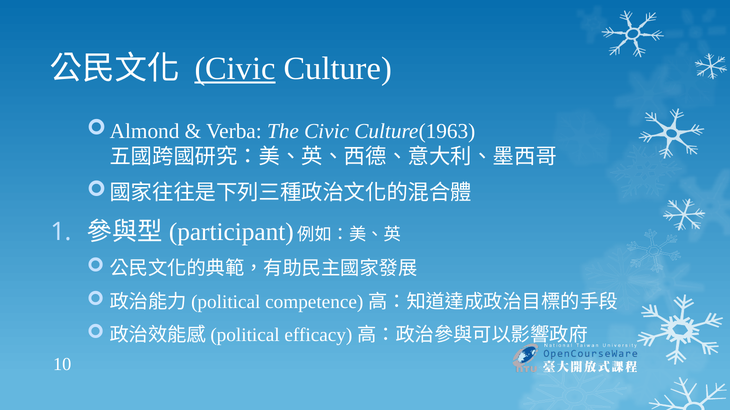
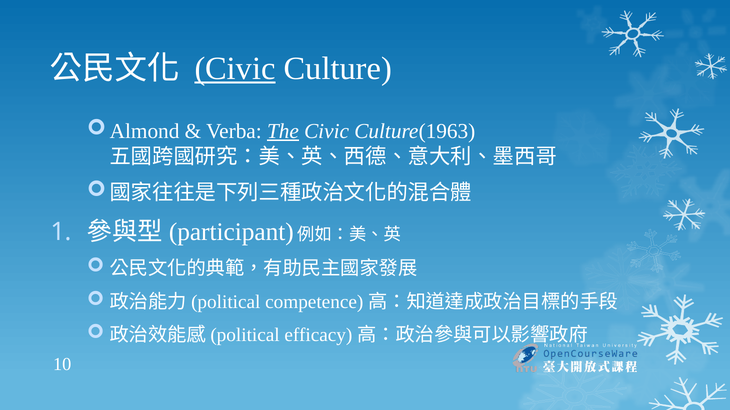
The underline: none -> present
